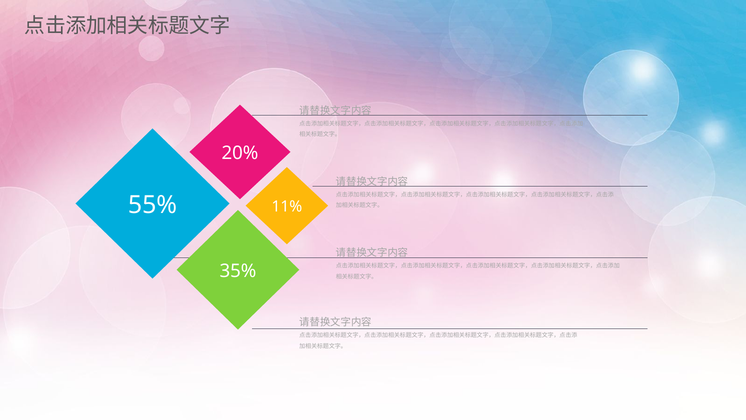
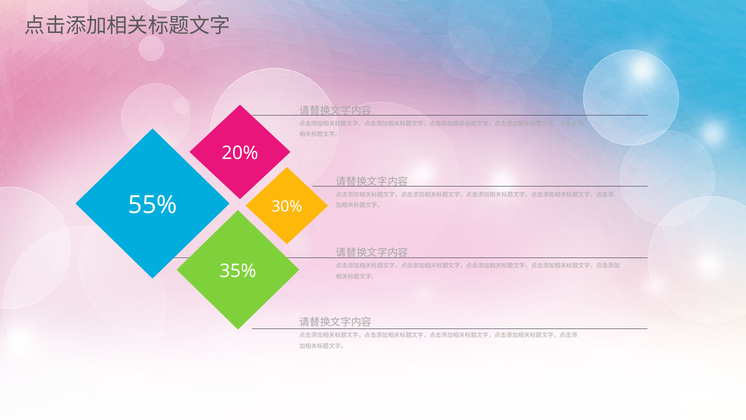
11%: 11% -> 30%
